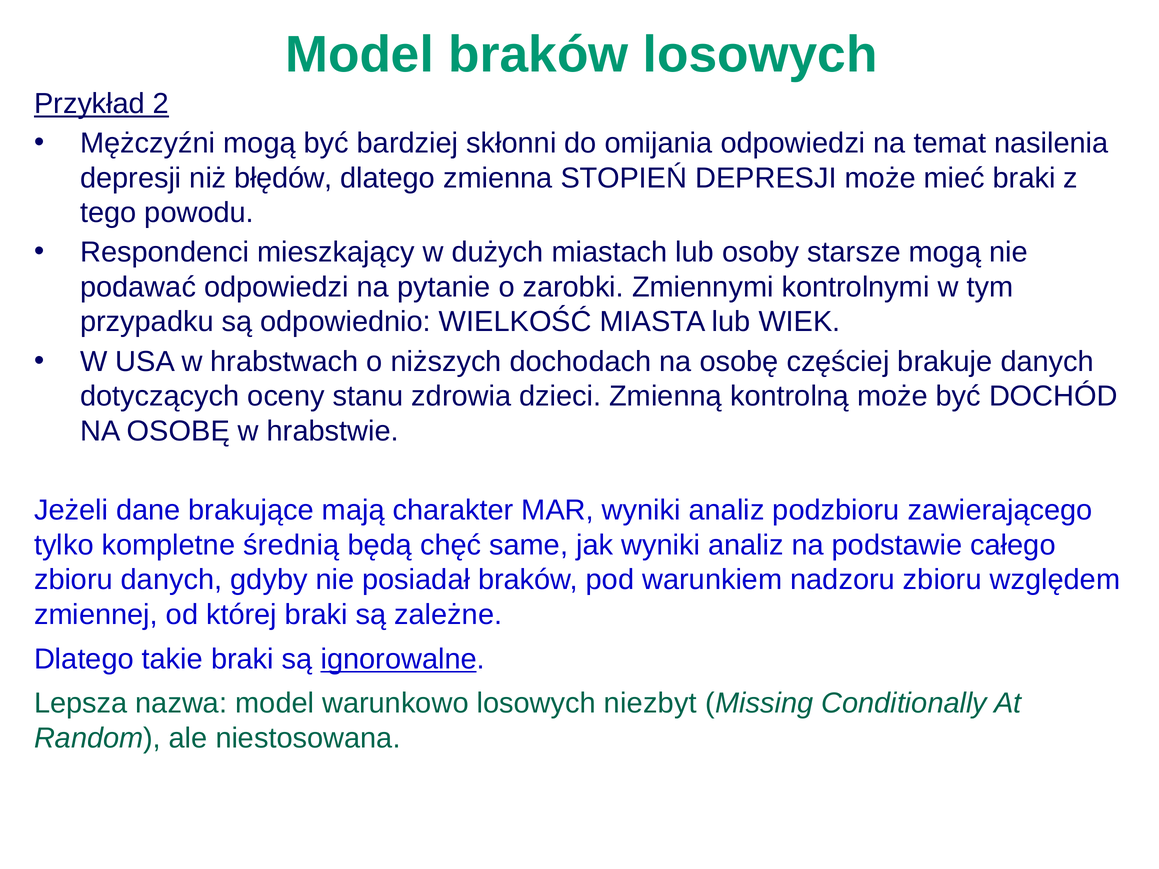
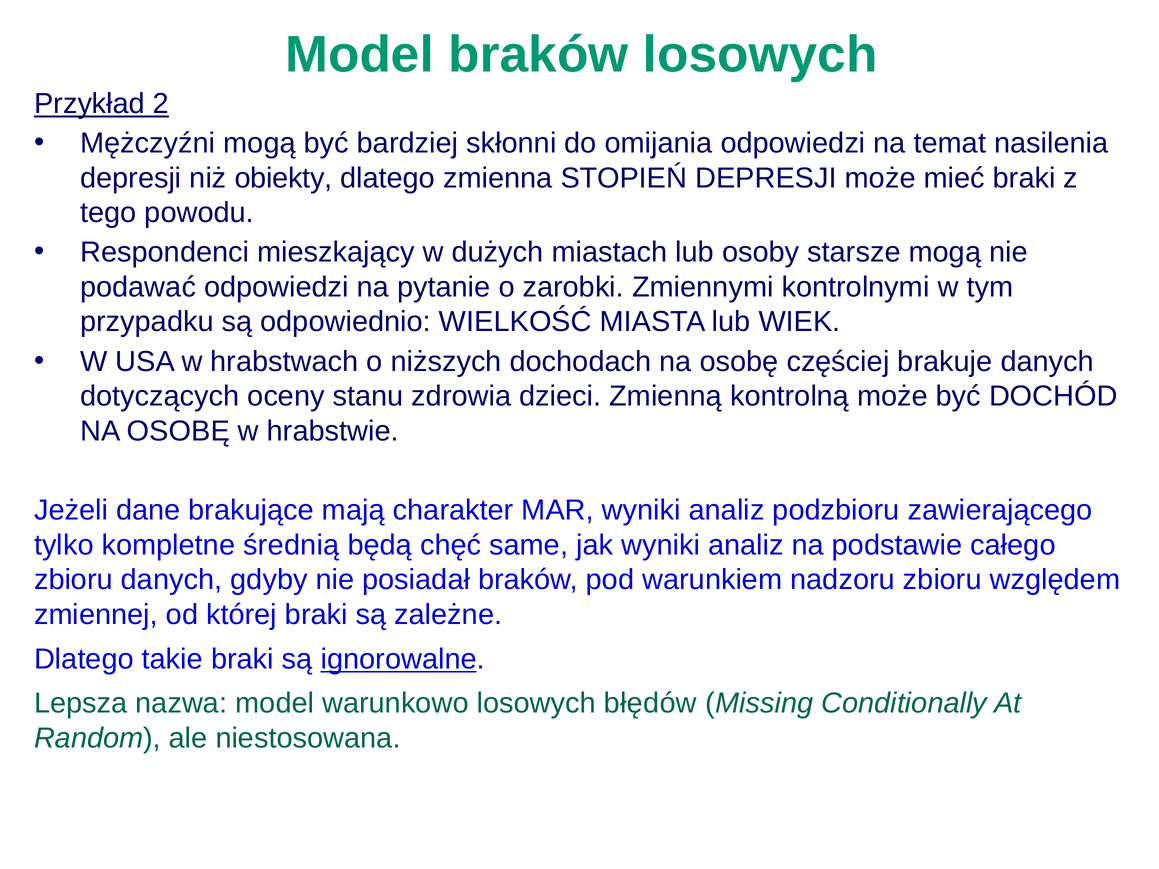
błędów: błędów -> obiekty
niezbyt: niezbyt -> błędów
